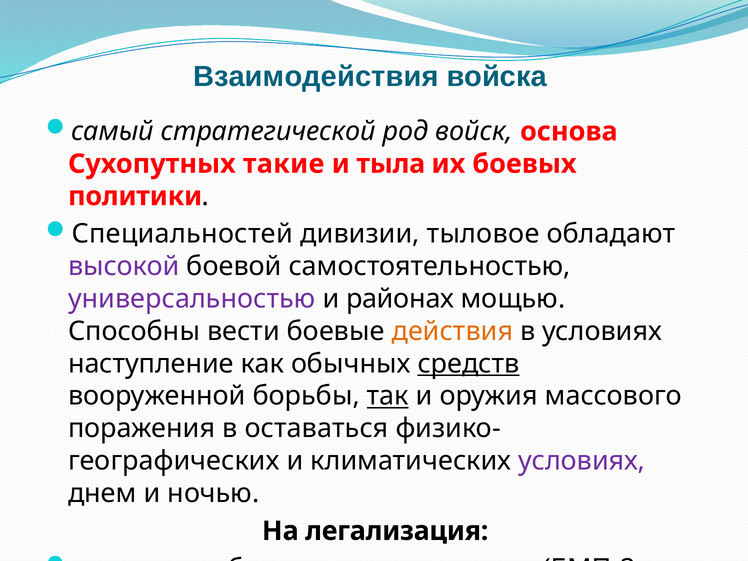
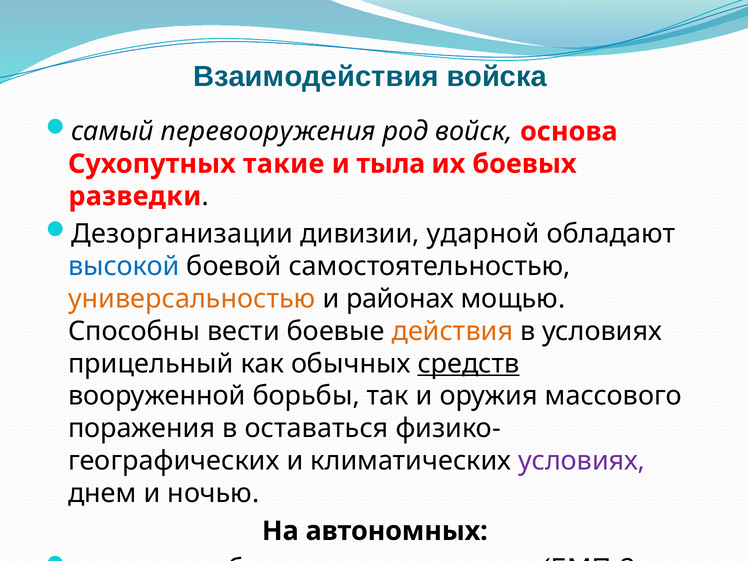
стратегической: стратегической -> перевооружения
политики: политики -> разведки
Специальностей: Специальностей -> Дезорганизации
тыловое: тыловое -> ударной
высокой colour: purple -> blue
универсальностью colour: purple -> orange
наступление: наступление -> прицельный
так underline: present -> none
легализация: легализация -> автономных
